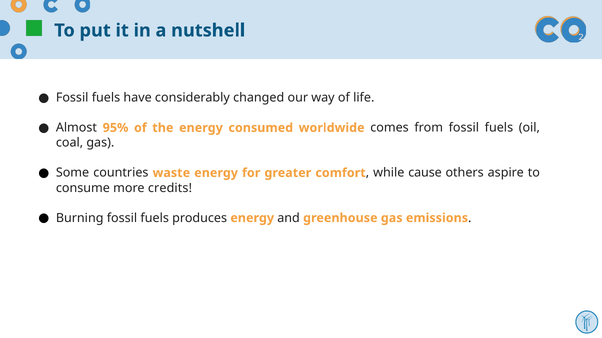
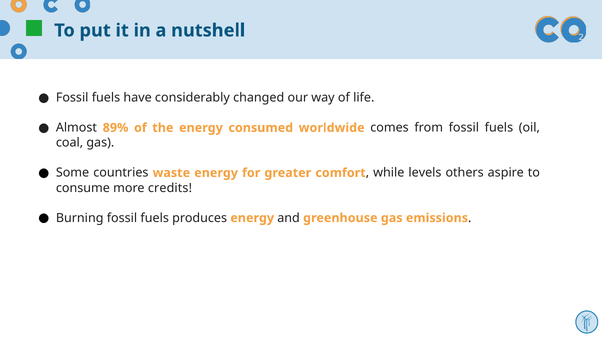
95%: 95% -> 89%
cause: cause -> levels
